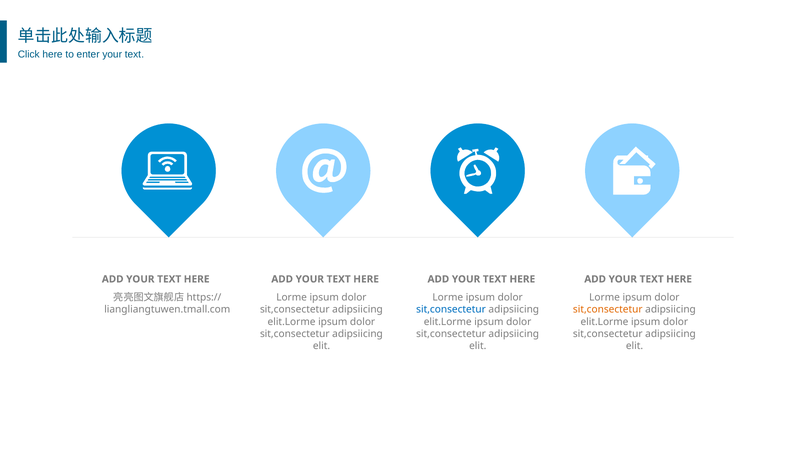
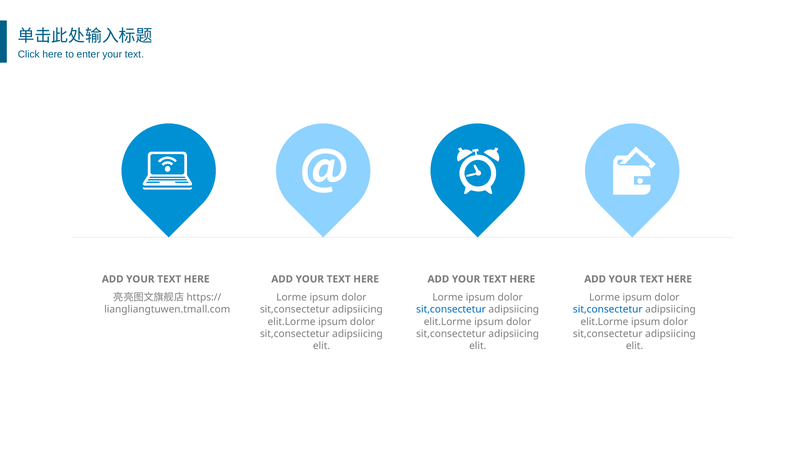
sit,consectetur at (608, 309) colour: orange -> blue
